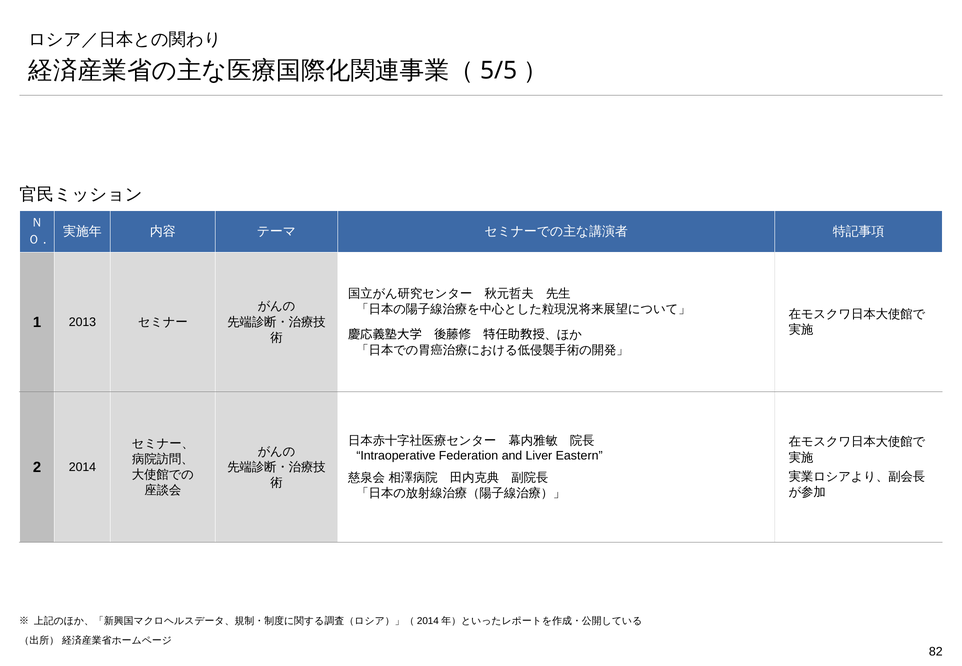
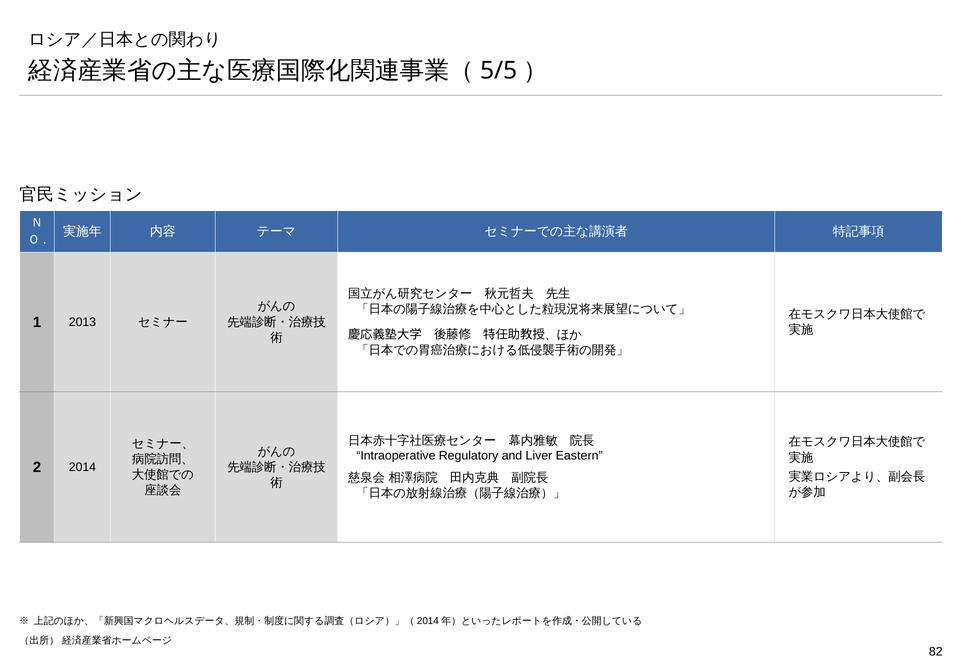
Federation: Federation -> Regulatory
